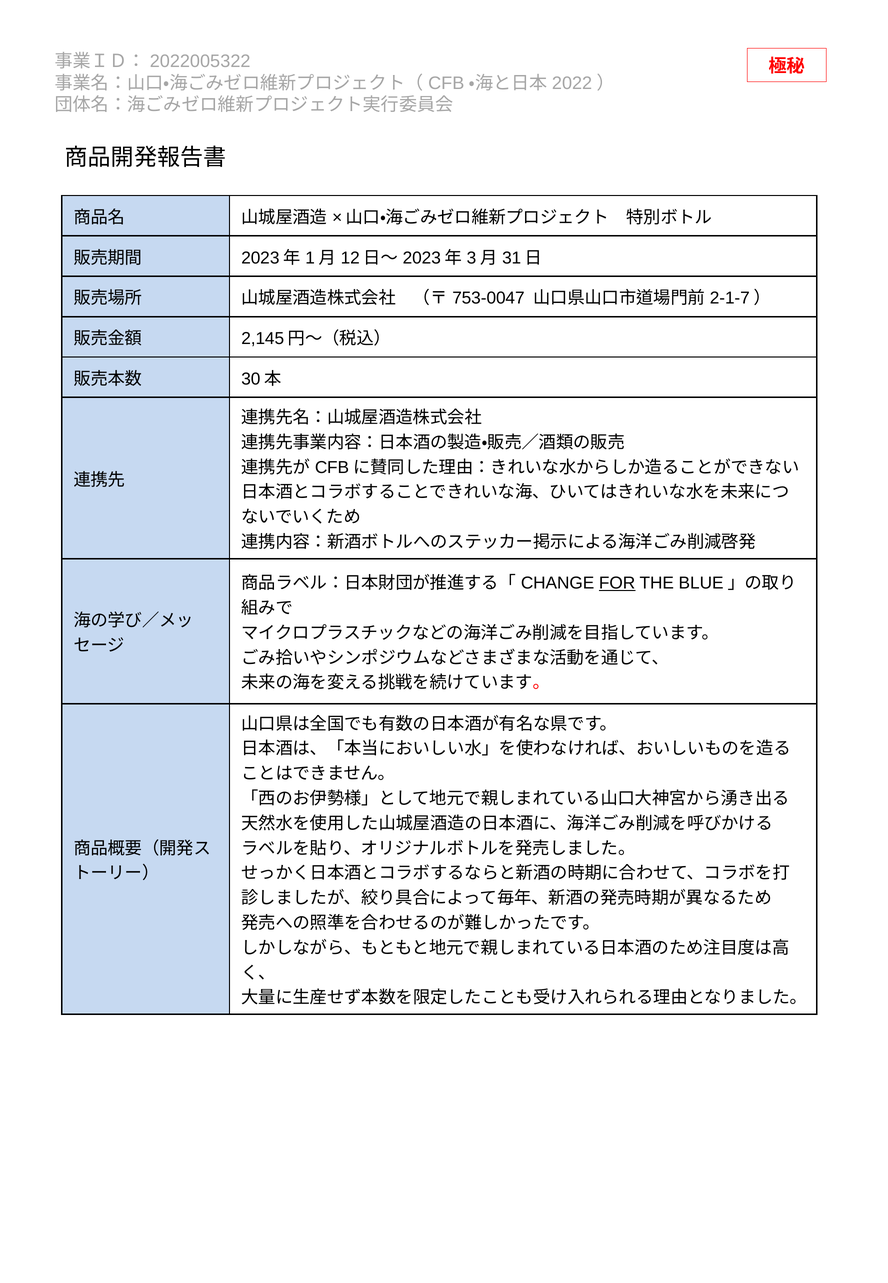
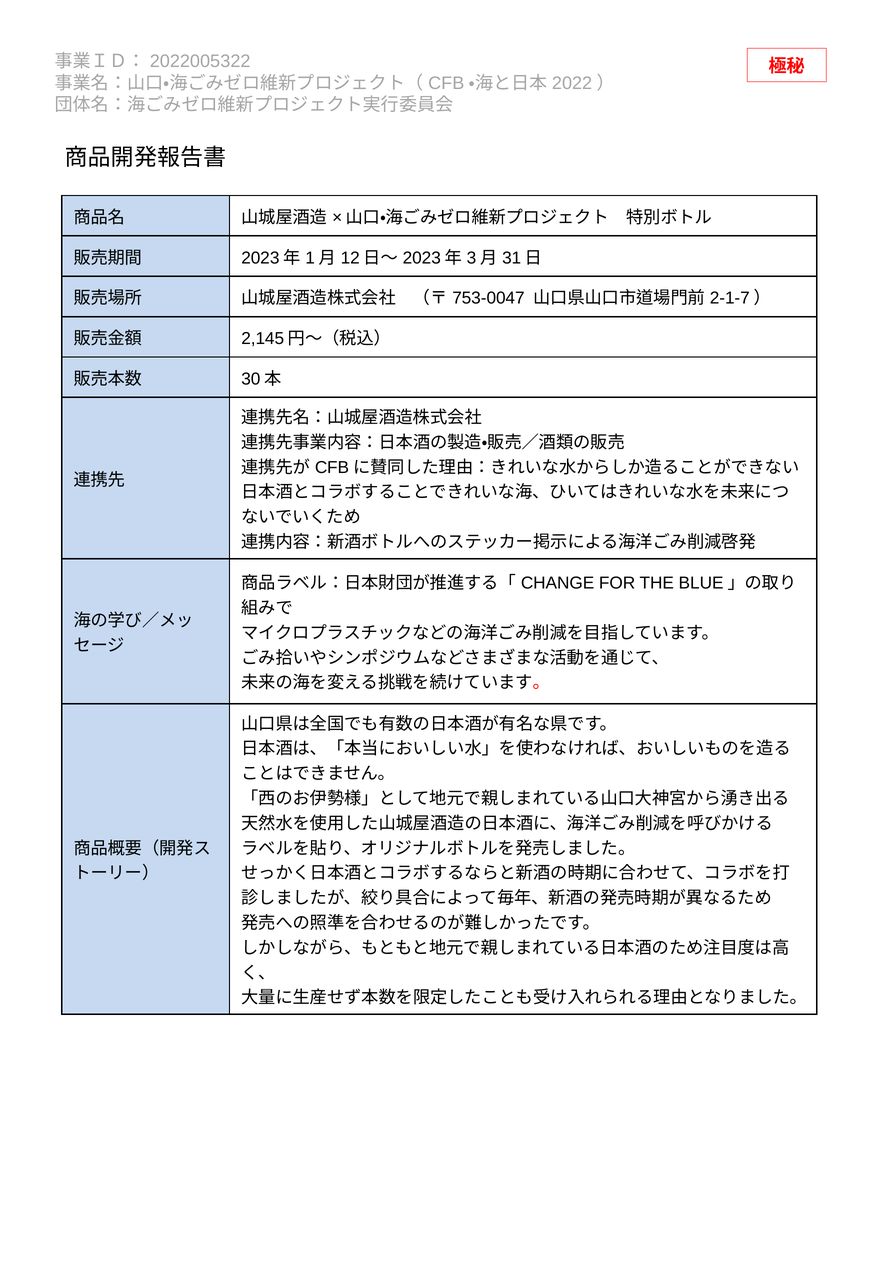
FOR underline: present -> none
